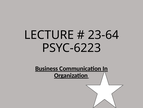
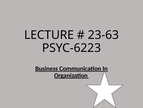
23-64: 23-64 -> 23-63
